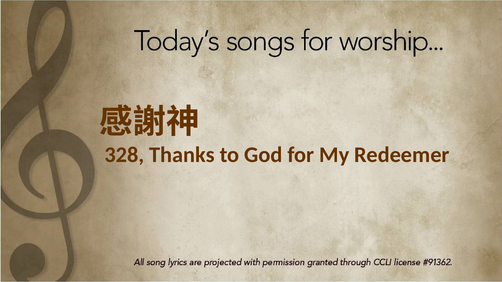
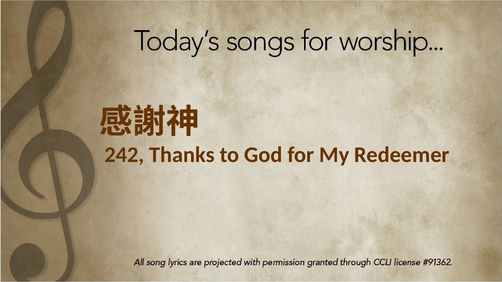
328: 328 -> 242
